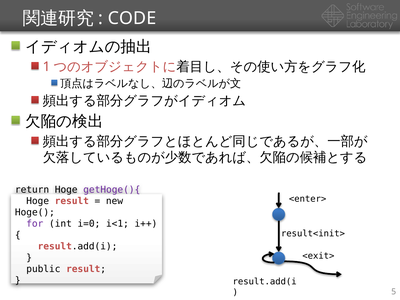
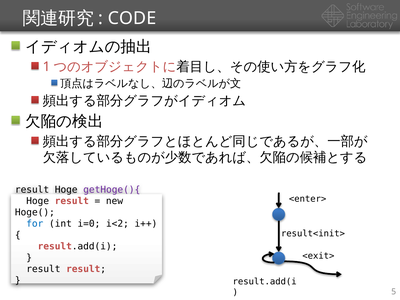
return at (32, 190): return -> result
for colour: purple -> blue
i<1: i<1 -> i<2
public at (43, 269): public -> result
